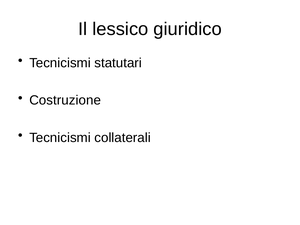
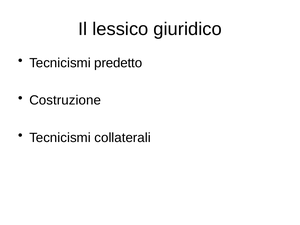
statutari: statutari -> predetto
